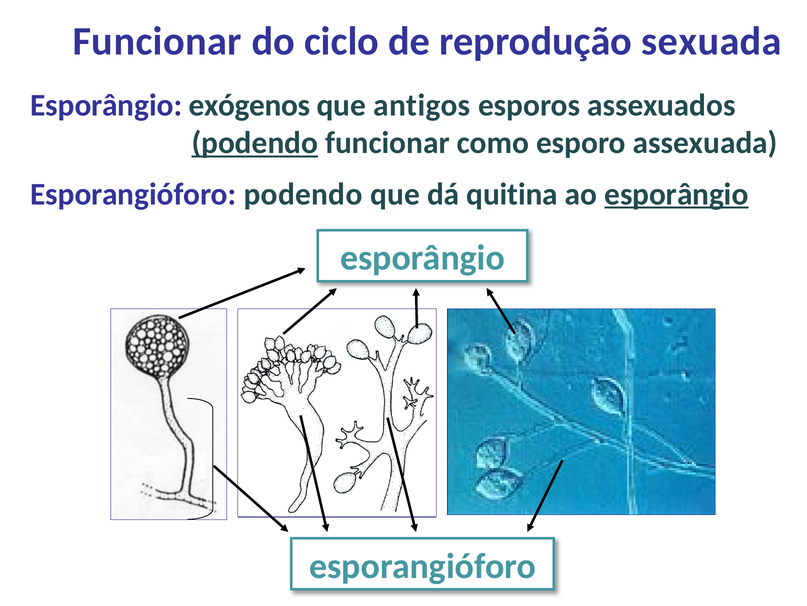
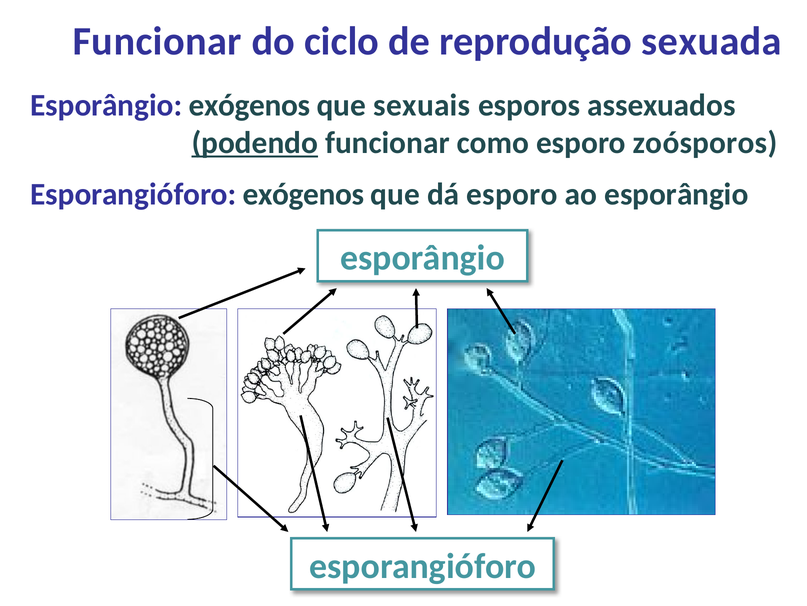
antigos: antigos -> sexuais
assexuada: assexuada -> zoósporos
Esporangióforo podendo: podendo -> exógenos
dá quitina: quitina -> esporo
esporângio at (676, 194) underline: present -> none
